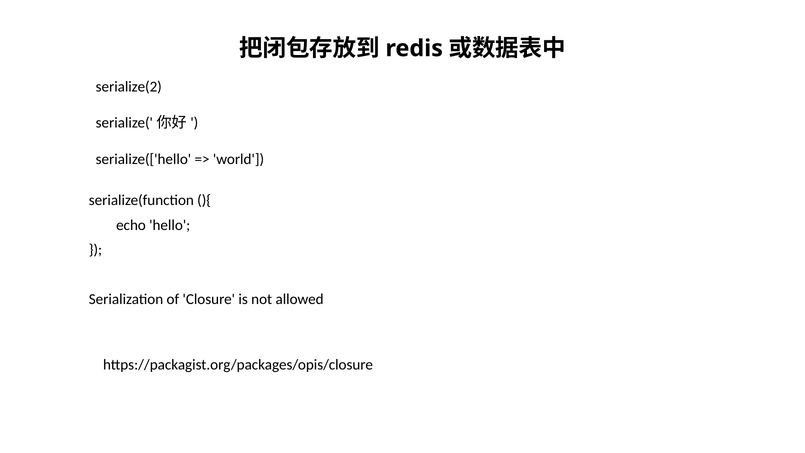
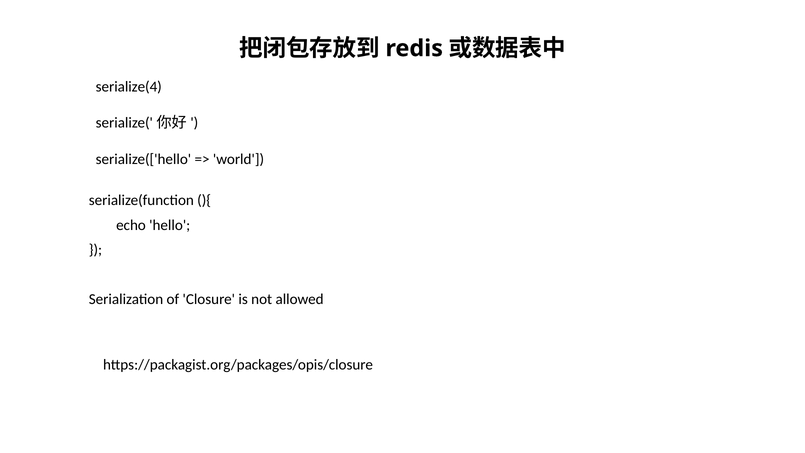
serialize(2: serialize(2 -> serialize(4
